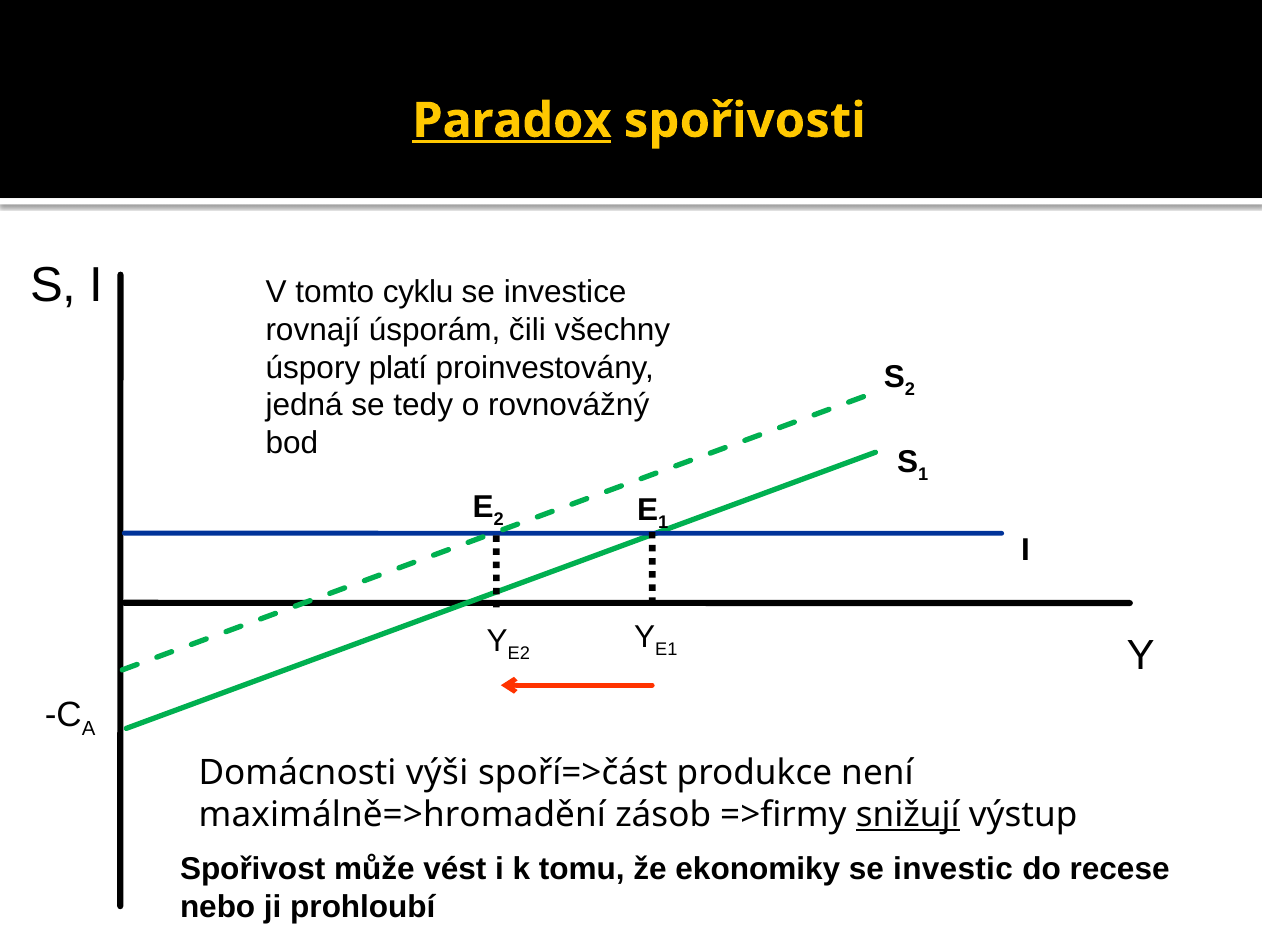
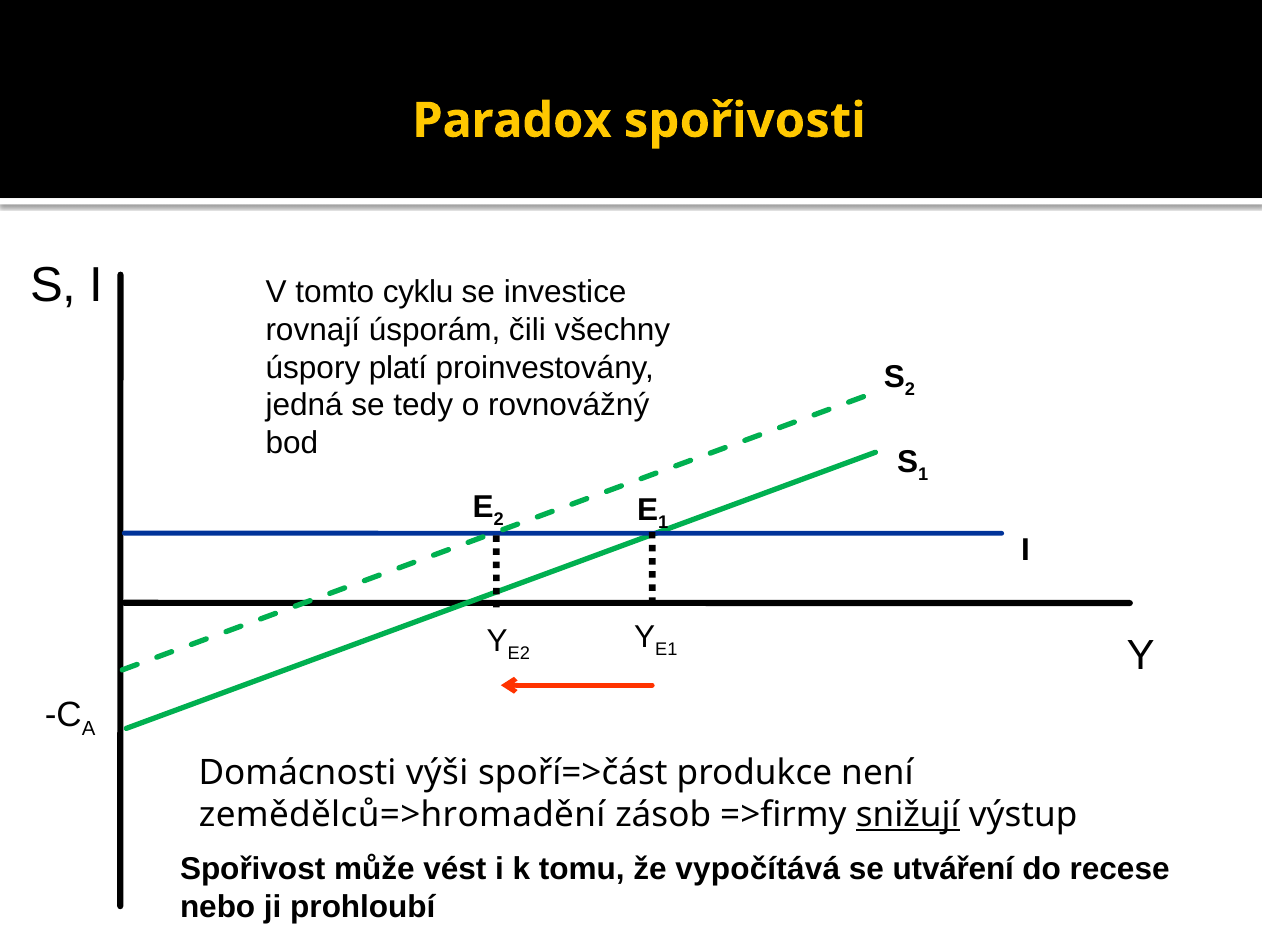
Paradox underline: present -> none
maximálně=>hromadění: maximálně=>hromadění -> zemědělců=>hromadění
ekonomiky: ekonomiky -> vypočítává
investic: investic -> utváření
